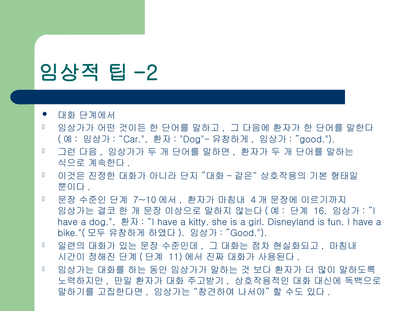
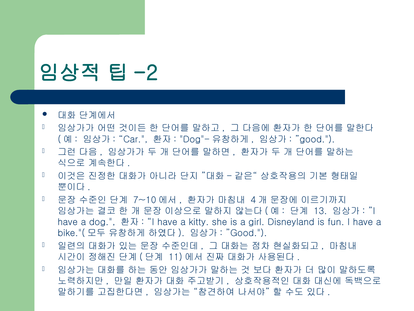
16: 16 -> 13
